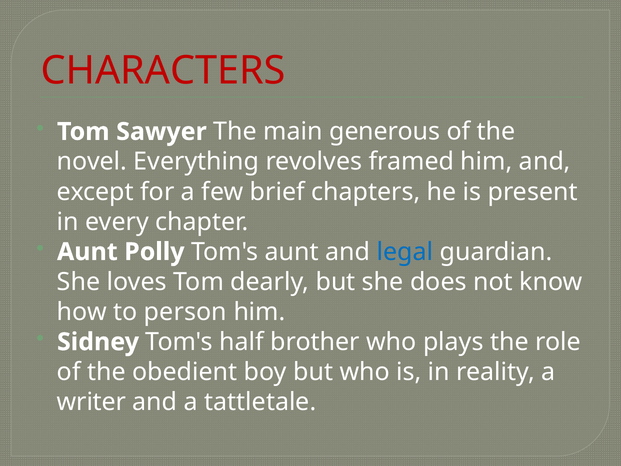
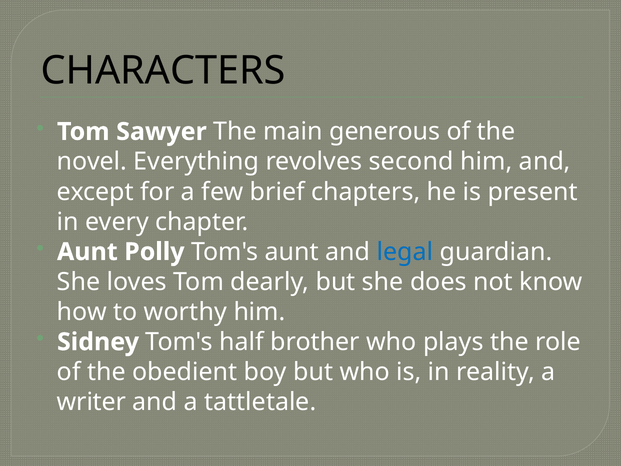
CHARACTERS colour: red -> black
framed: framed -> second
person: person -> worthy
